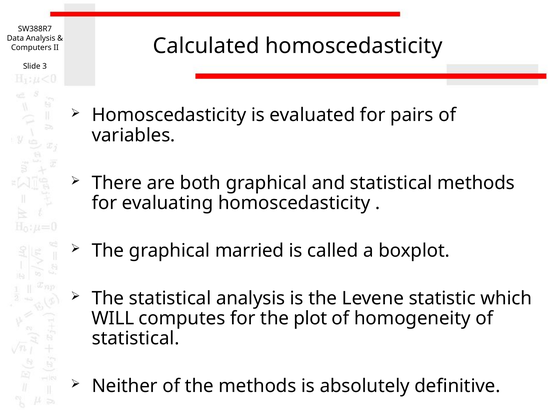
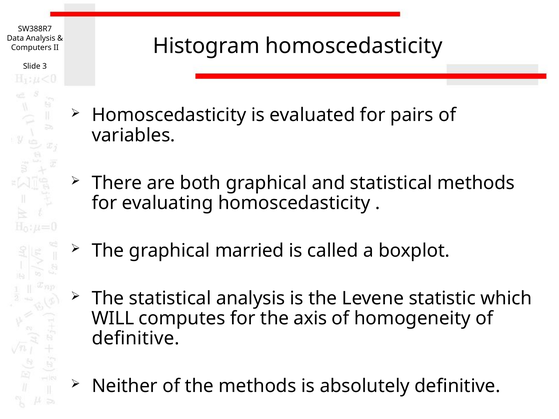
Calculated: Calculated -> Histogram
plot: plot -> axis
statistical at (136, 339): statistical -> definitive
